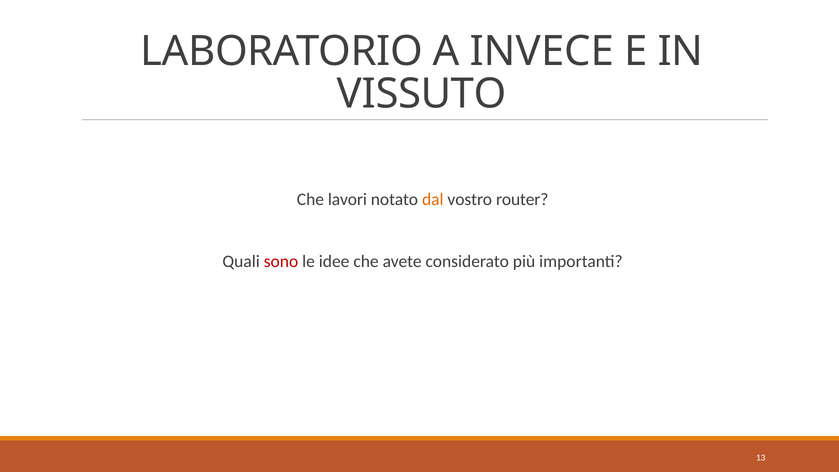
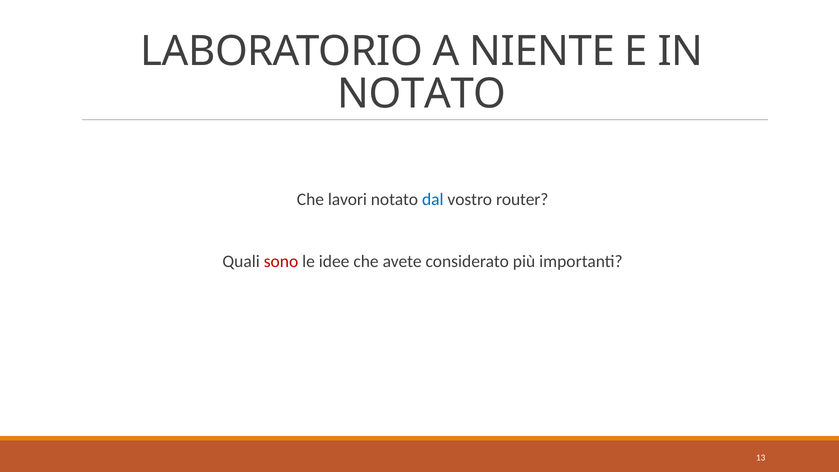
INVECE: INVECE -> NIENTE
VISSUTO at (422, 94): VISSUTO -> NOTATO
dal colour: orange -> blue
